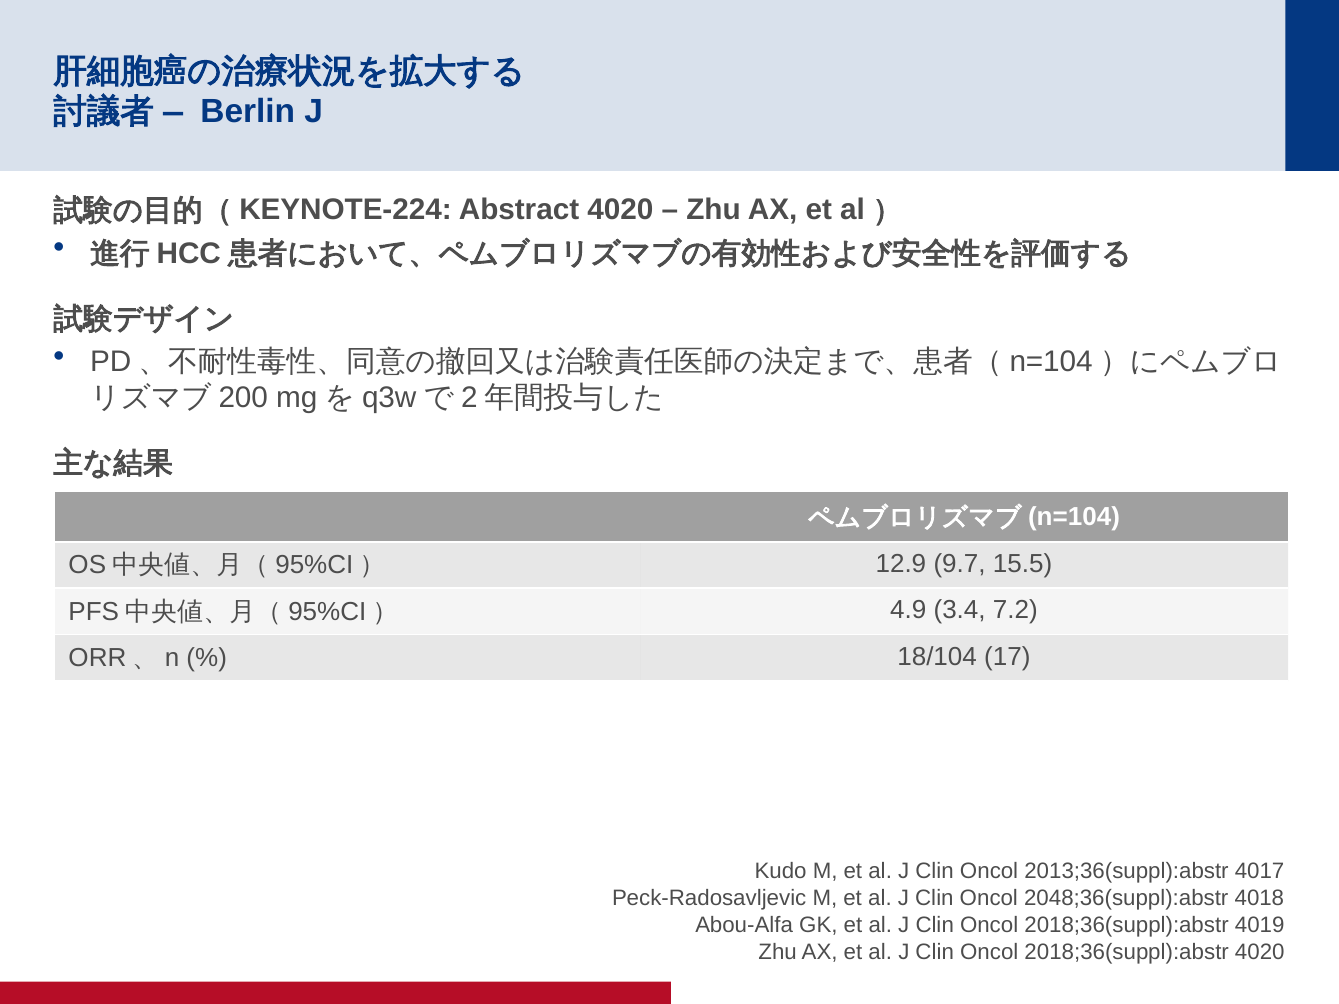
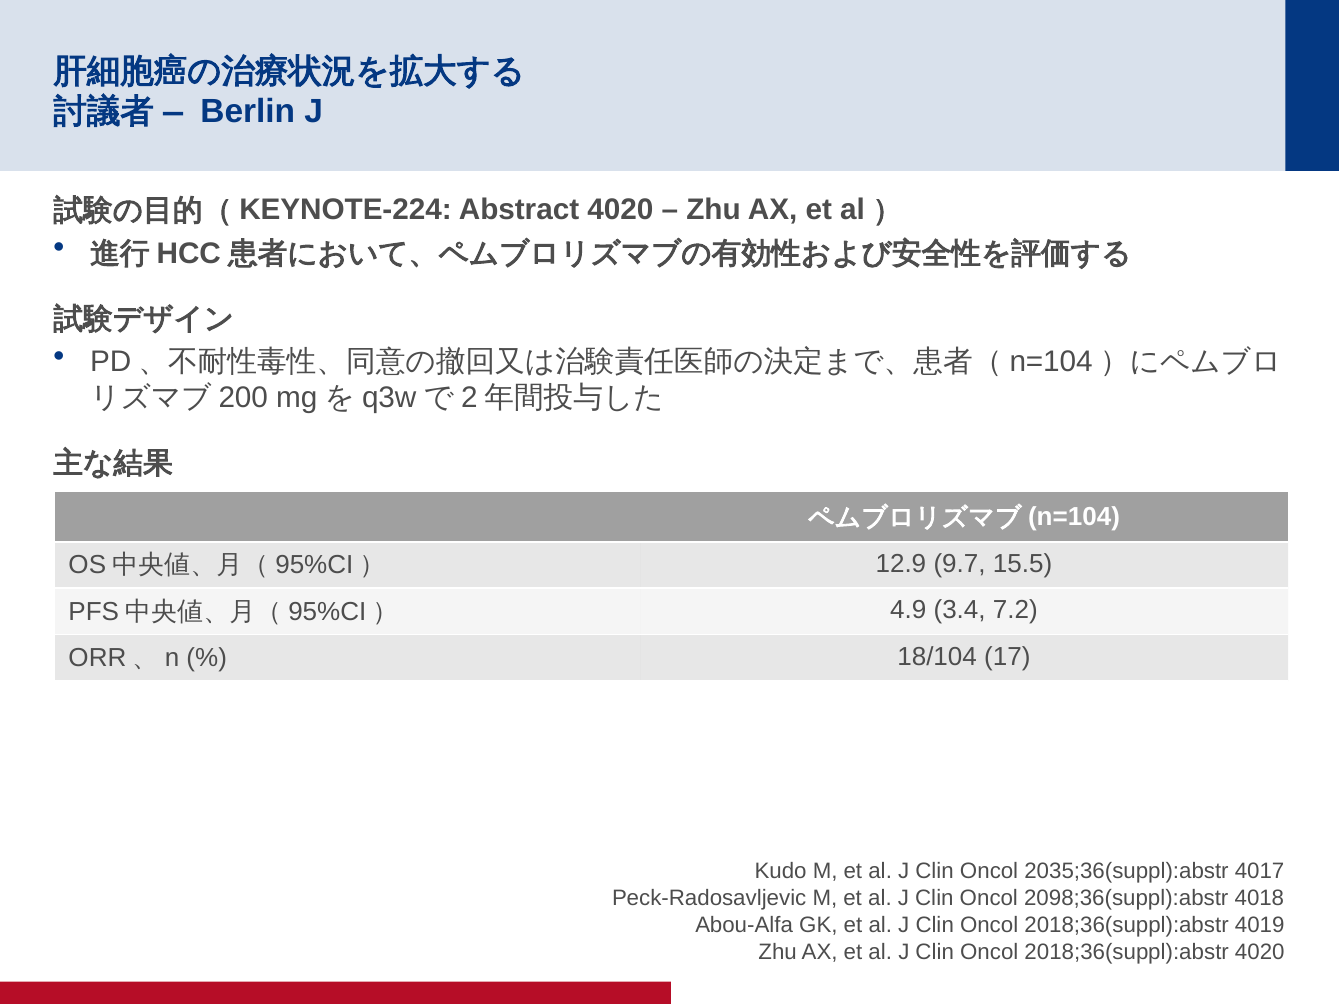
2013;36(suppl):abstr: 2013;36(suppl):abstr -> 2035;36(suppl):abstr
2048;36(suppl):abstr: 2048;36(suppl):abstr -> 2098;36(suppl):abstr
